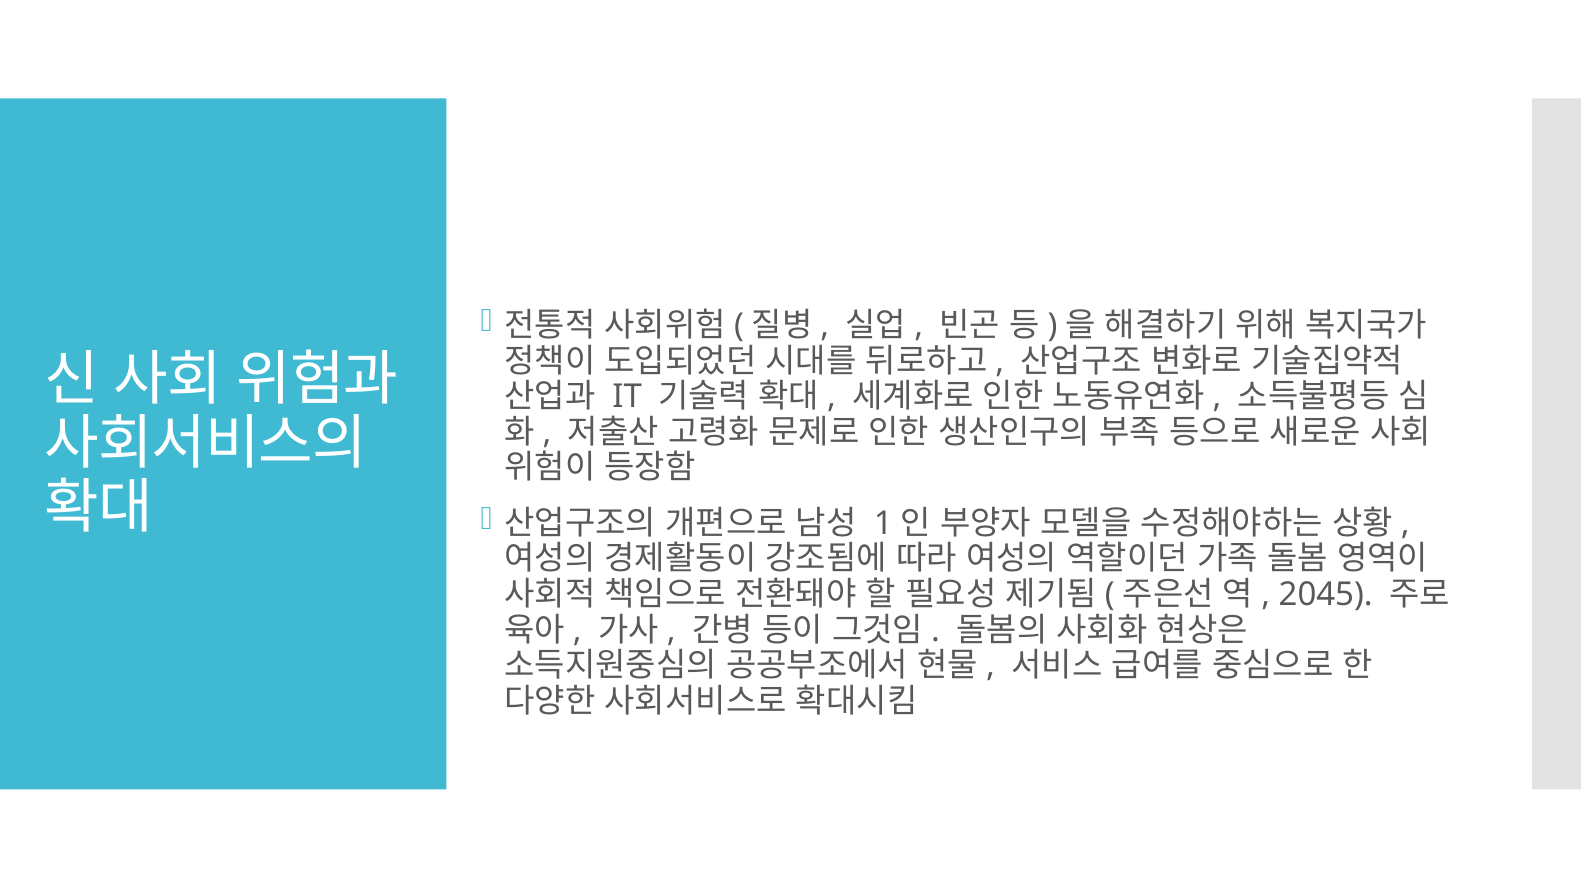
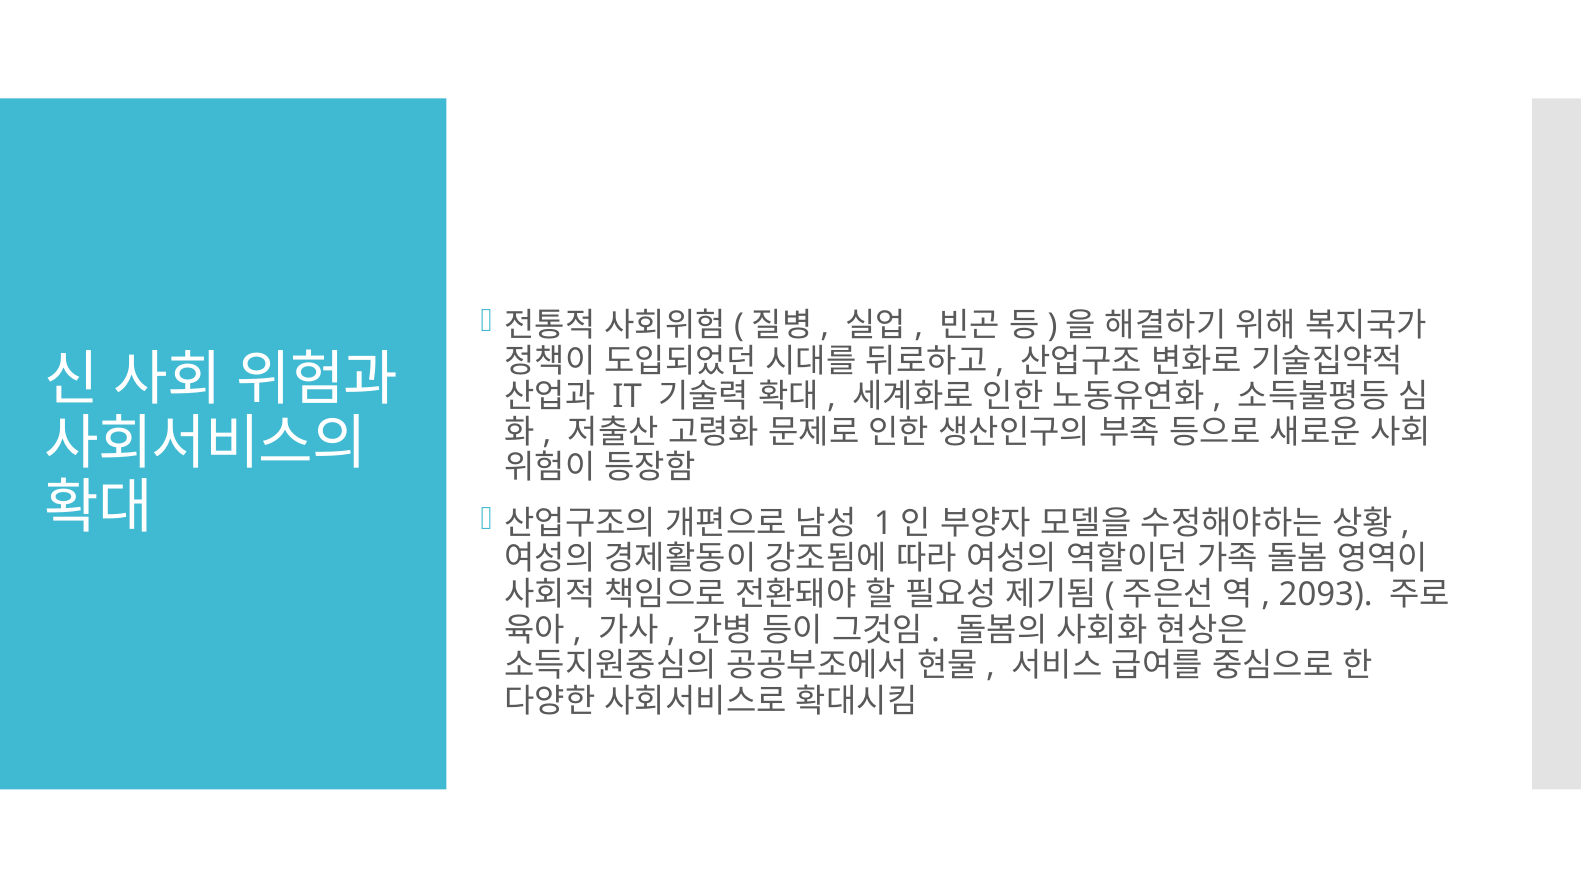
2045: 2045 -> 2093
